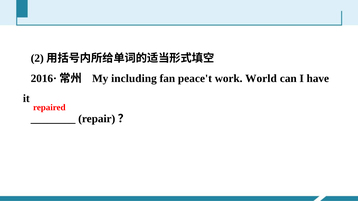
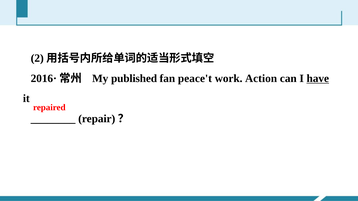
including: including -> published
World: World -> Action
have underline: none -> present
